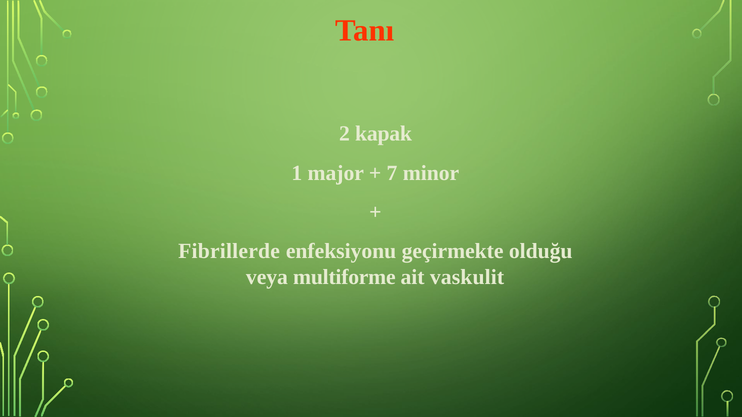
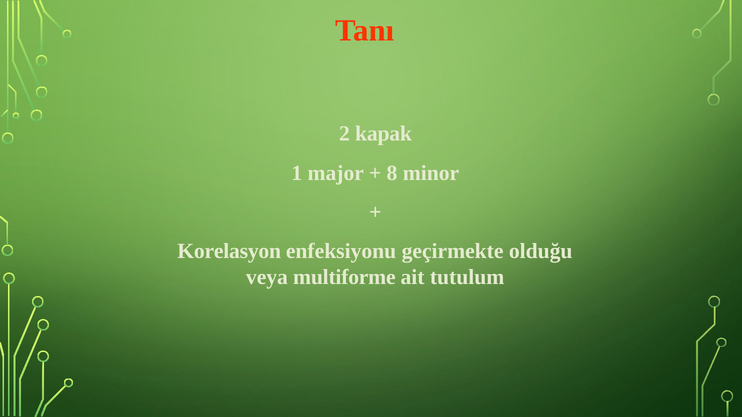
7: 7 -> 8
Fibrillerde: Fibrillerde -> Korelasyon
vaskulit: vaskulit -> tutulum
